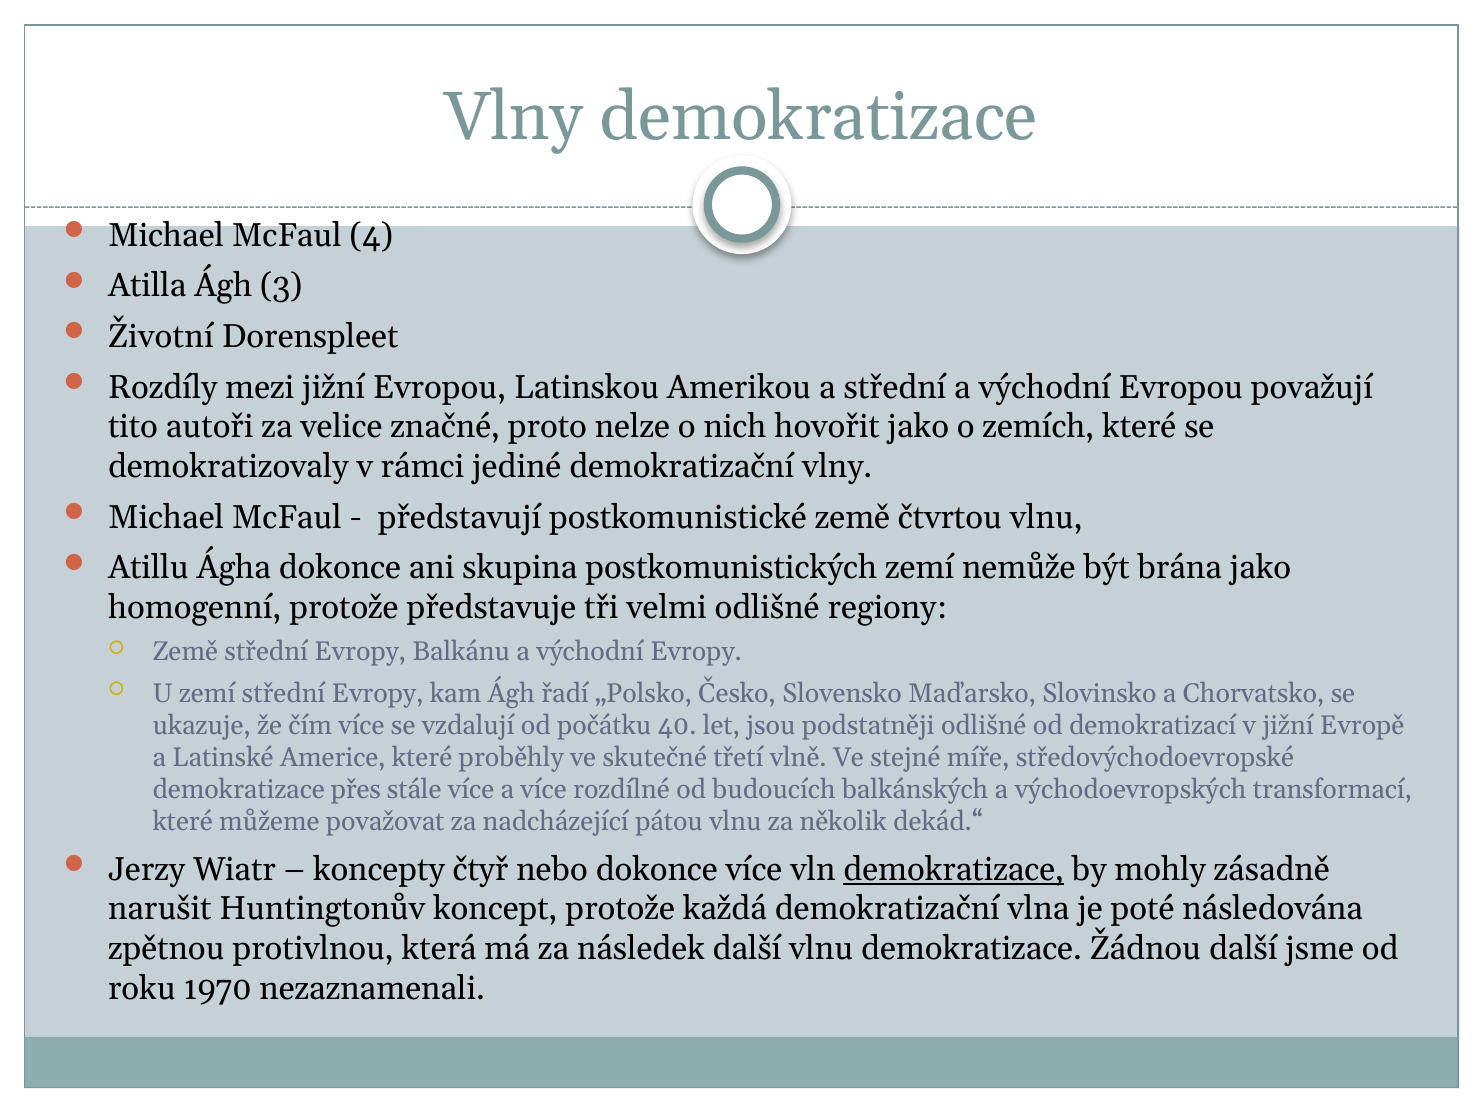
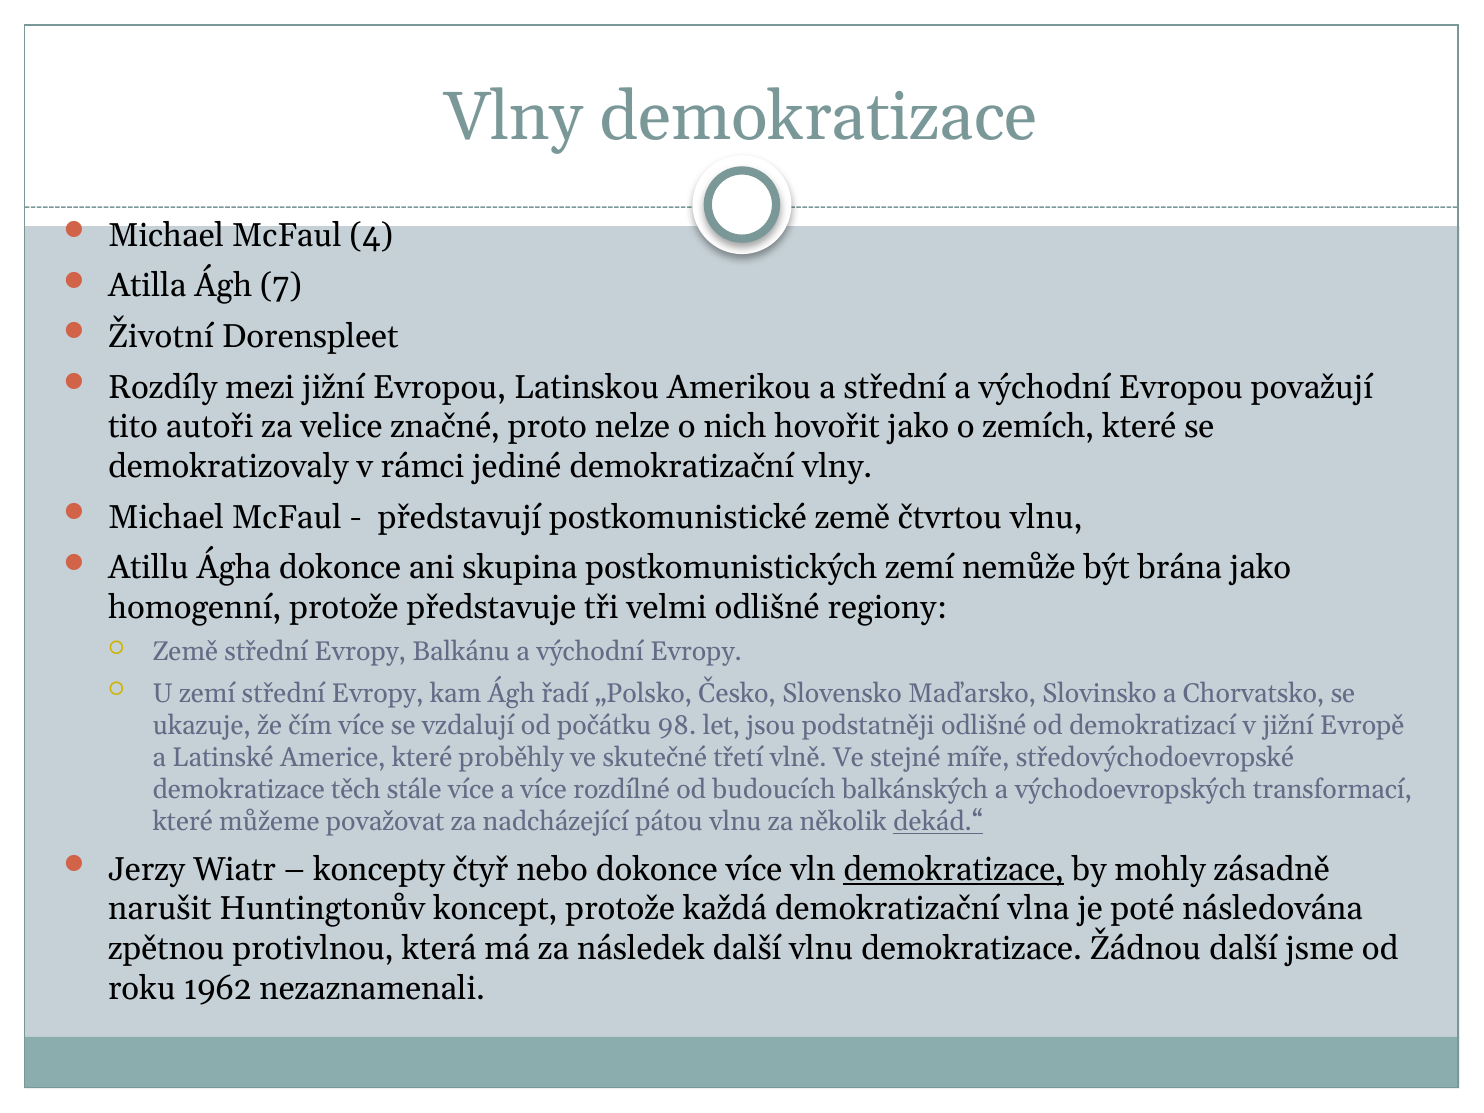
3: 3 -> 7
40: 40 -> 98
přes: přes -> těch
dekád.“ underline: none -> present
1970: 1970 -> 1962
